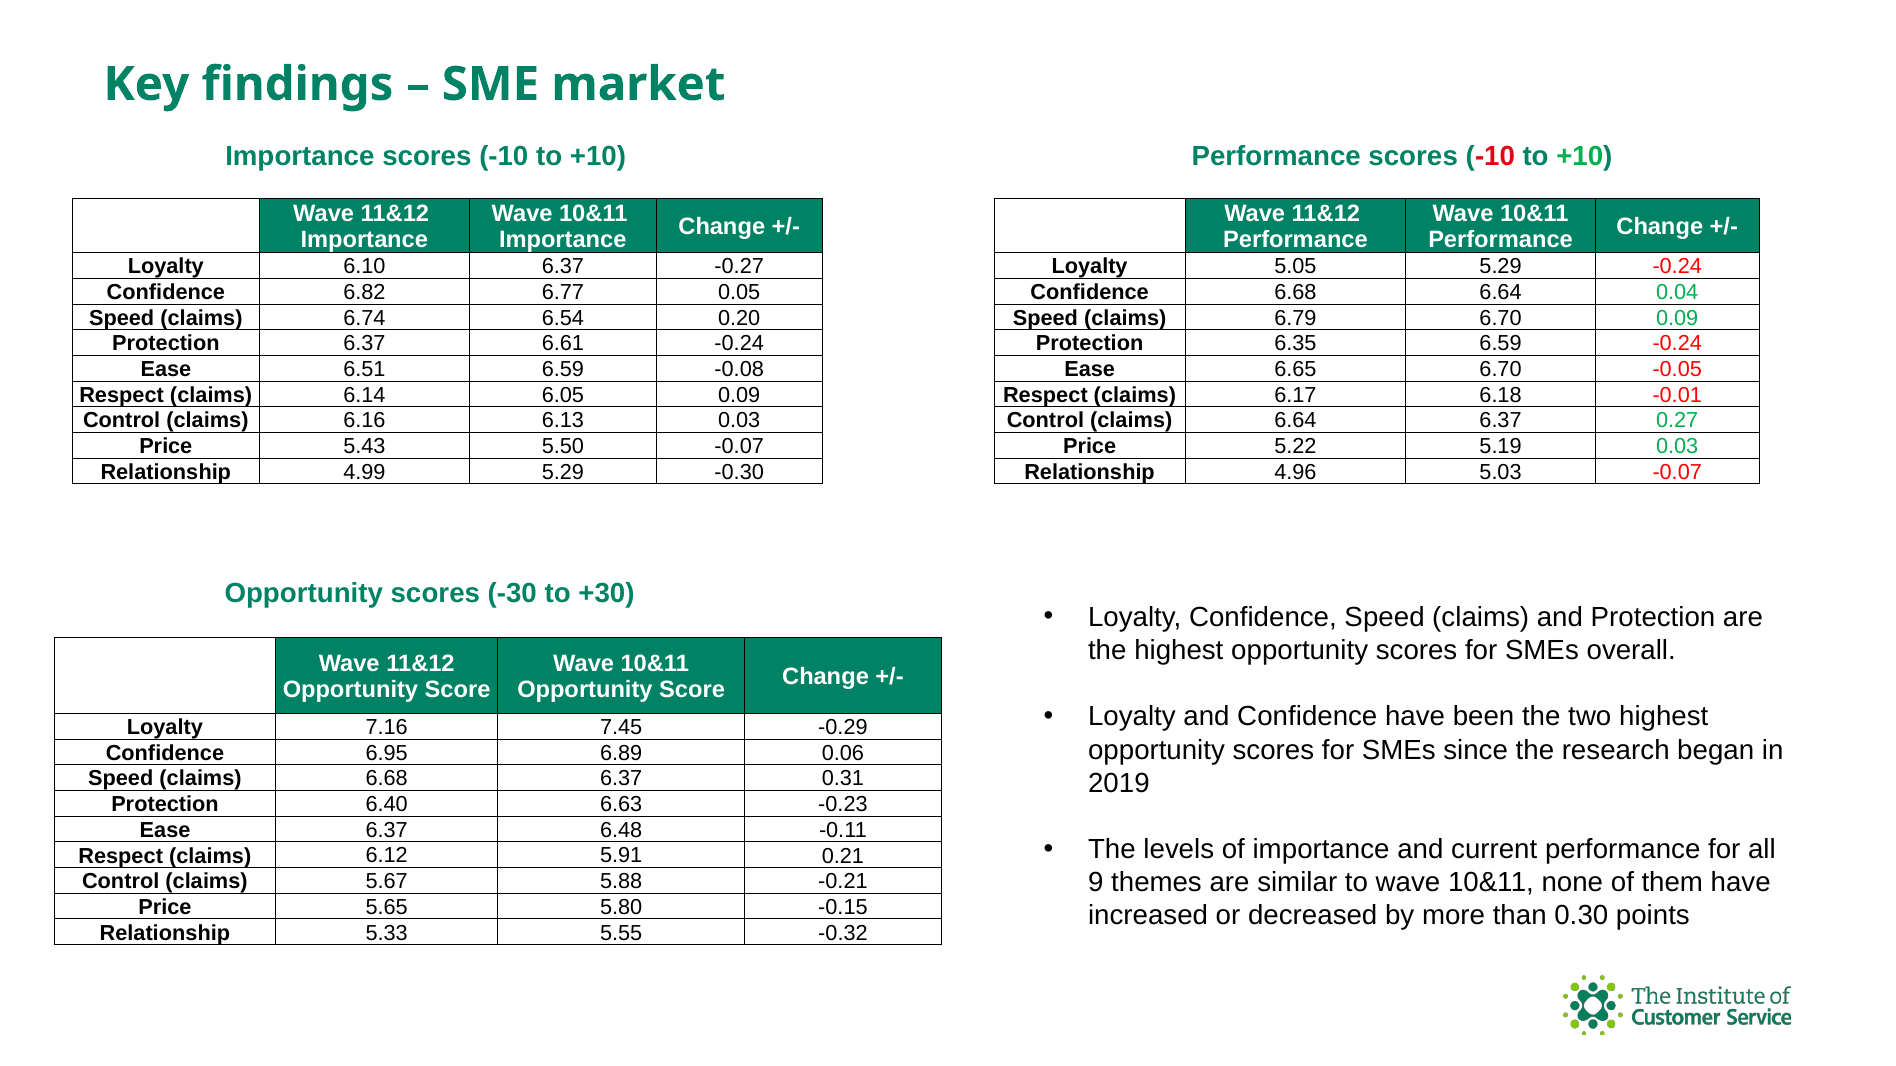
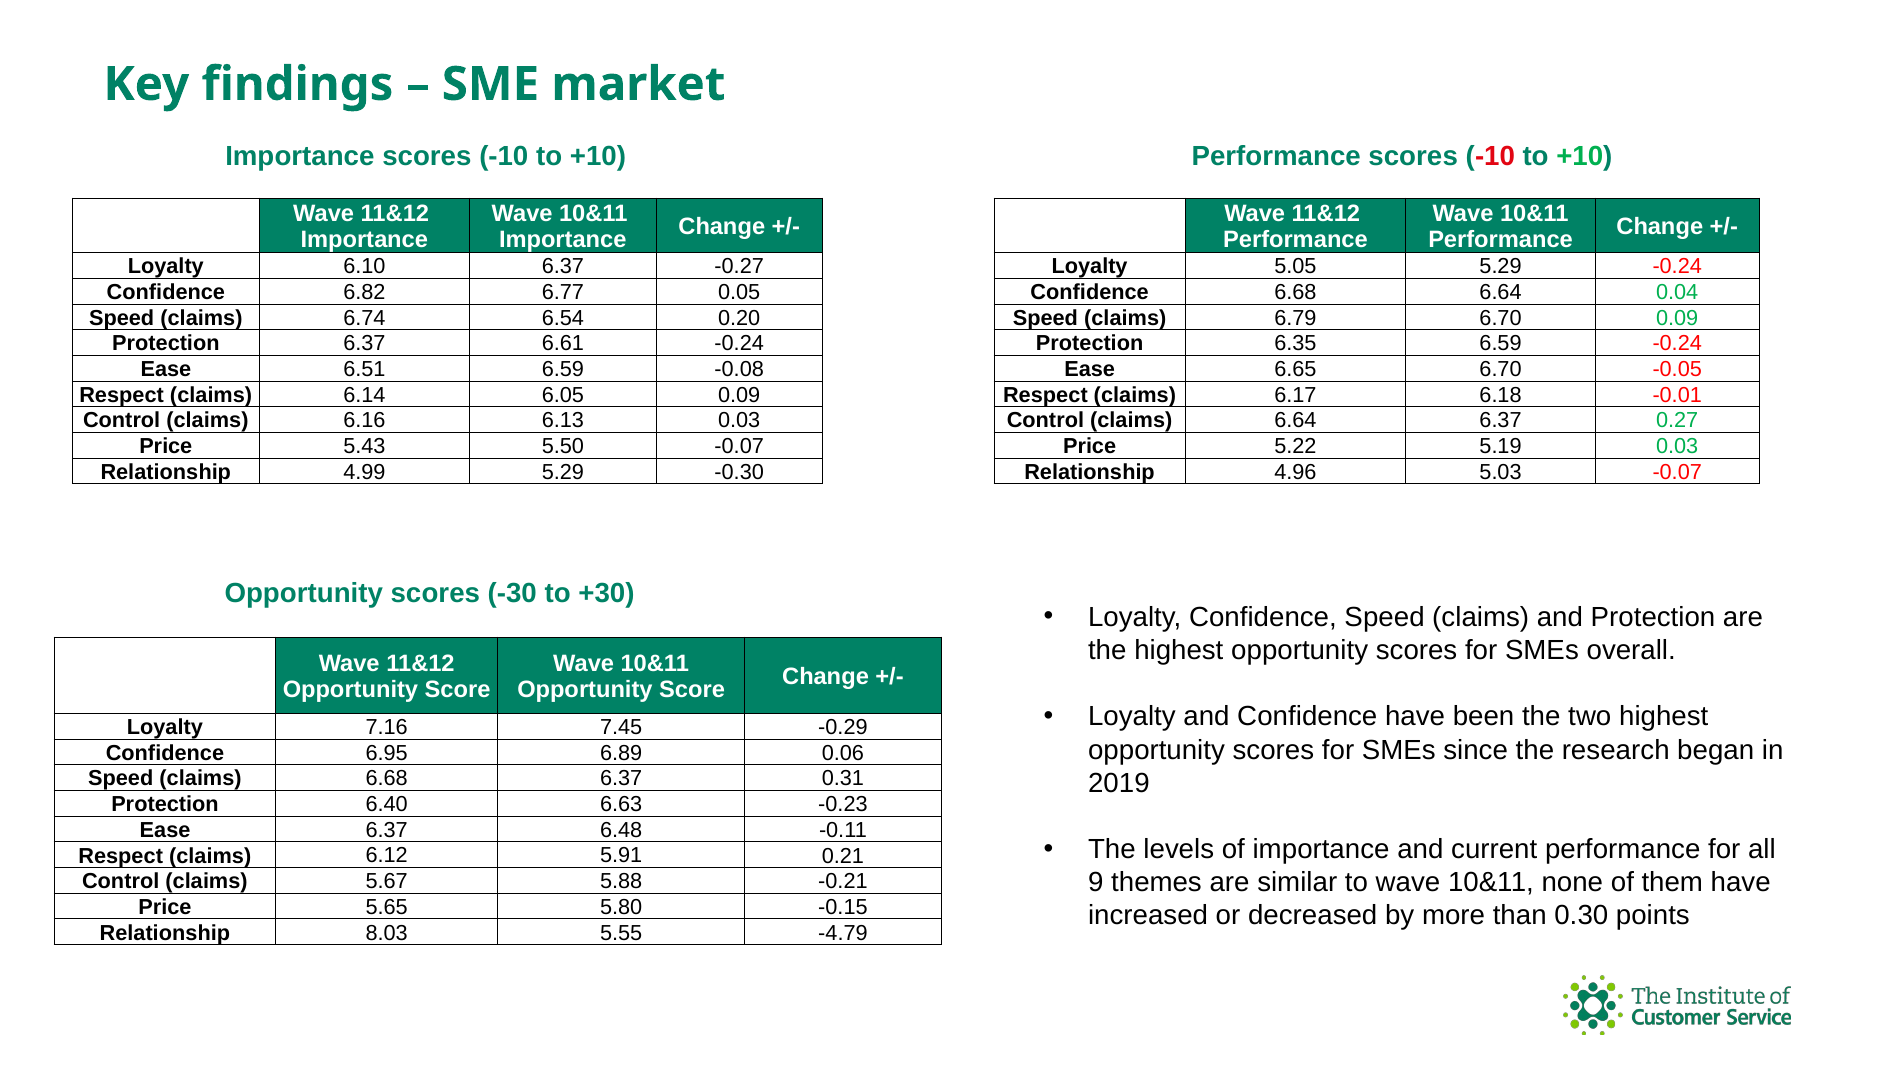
5.33: 5.33 -> 8.03
-0.32: -0.32 -> -4.79
